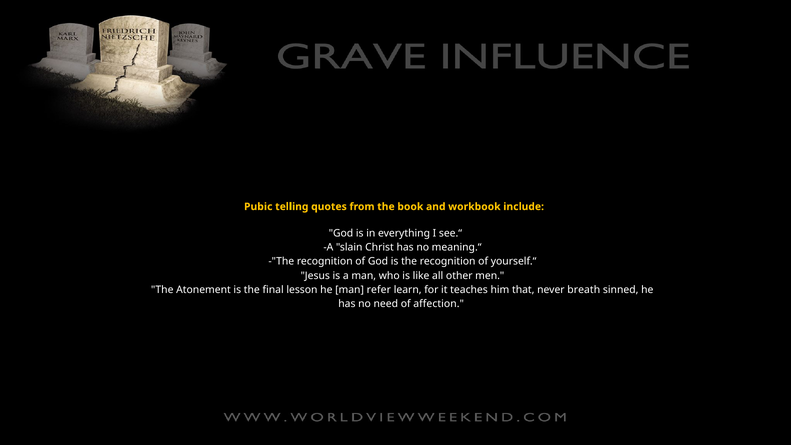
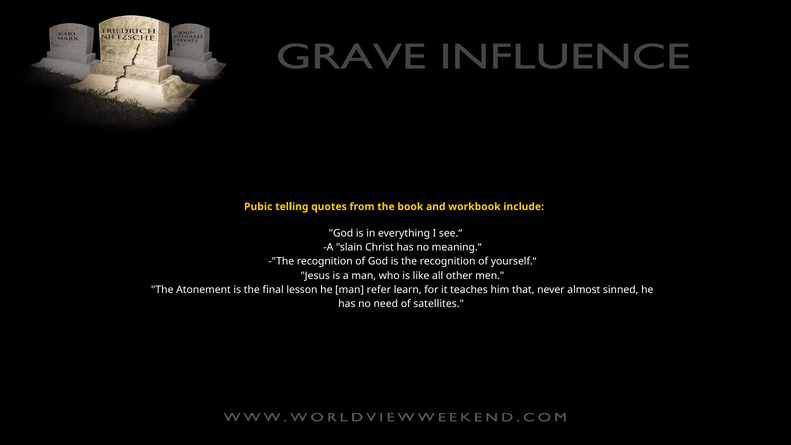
breath: breath -> almost
affection: affection -> satellites
